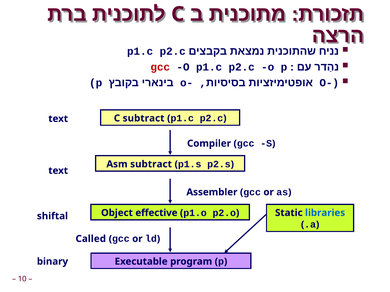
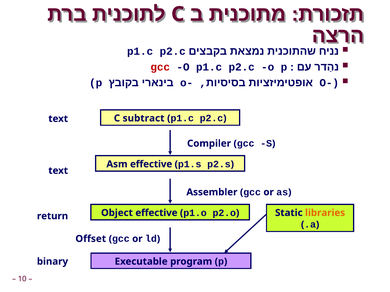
Asm subtract: subtract -> effective
libraries colour: blue -> orange
shiftal: shiftal -> return
Called: Called -> Offset
